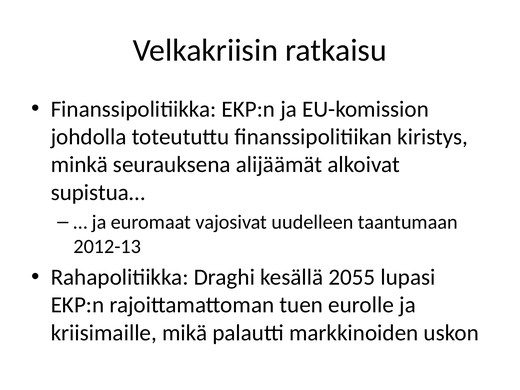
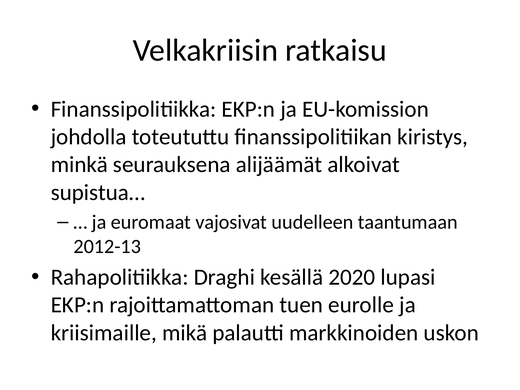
2055: 2055 -> 2020
